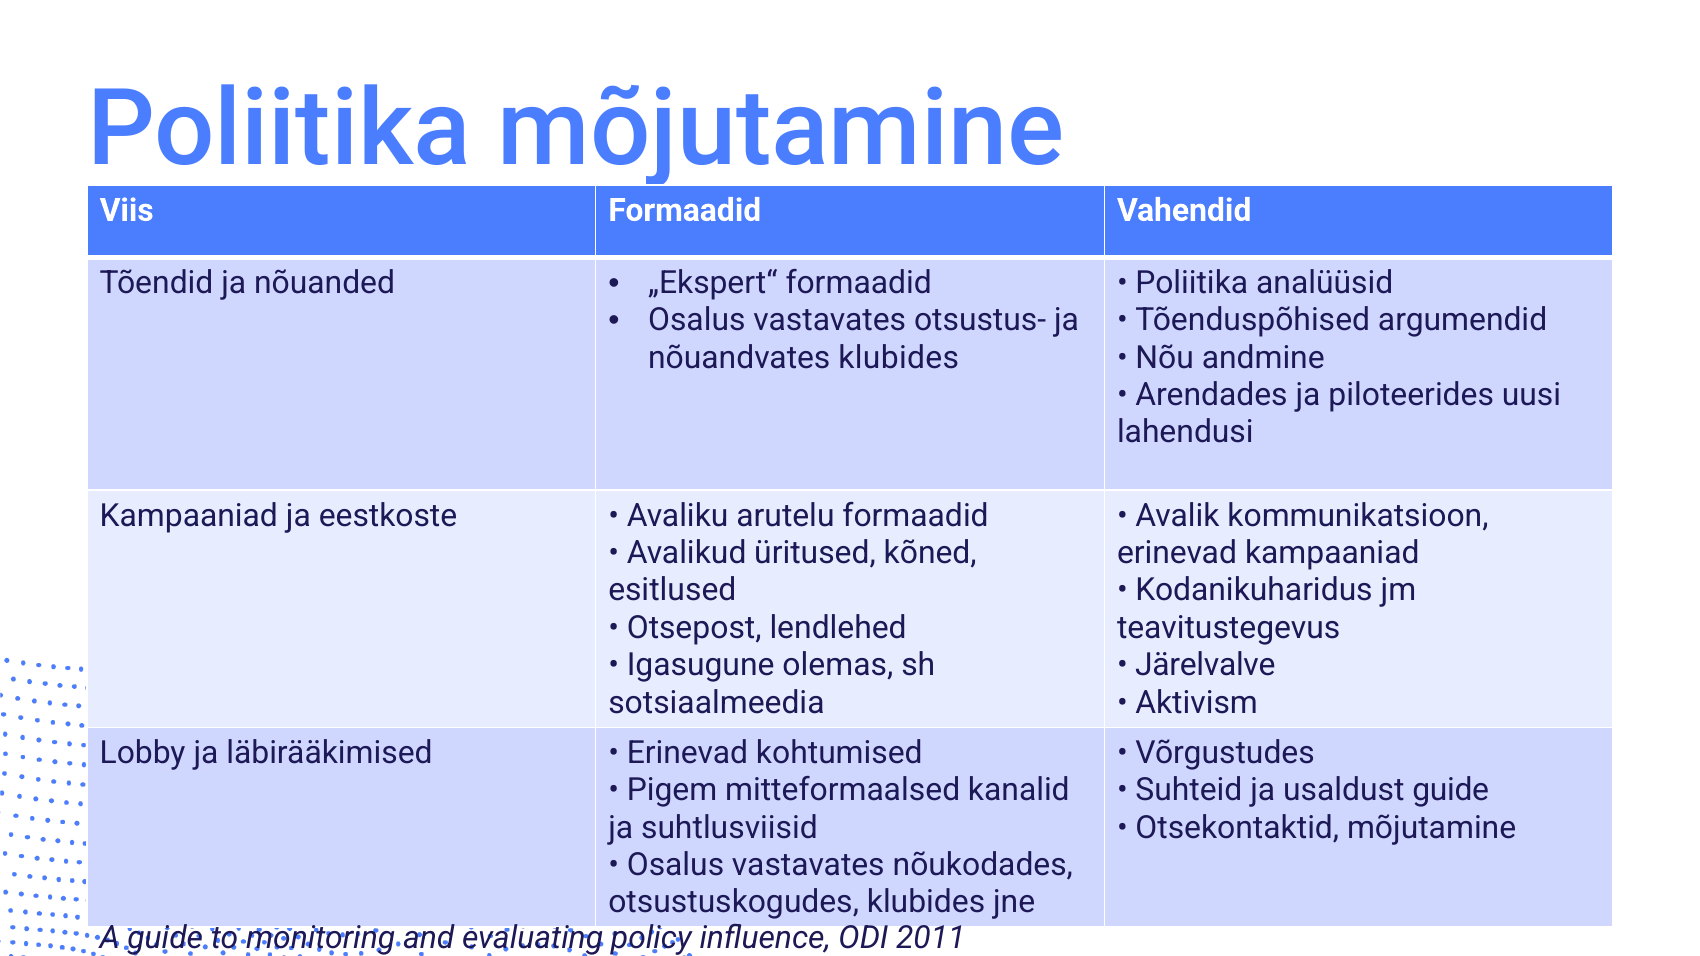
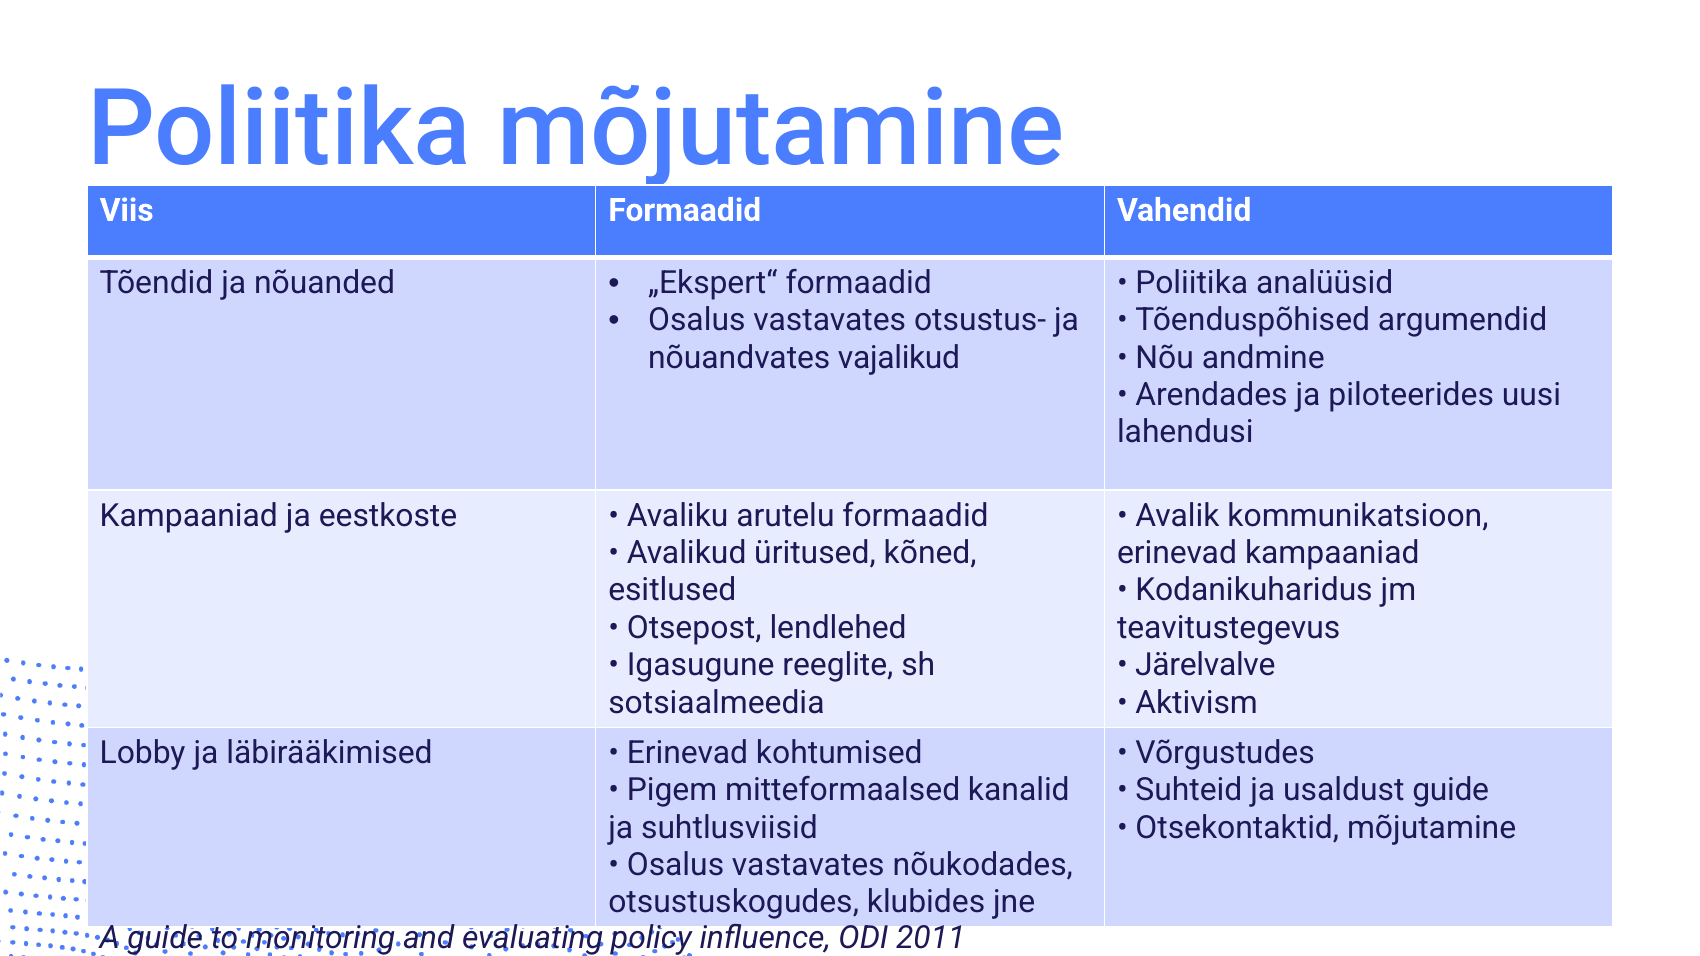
nõuandvates klubides: klubides -> vajalikud
olemas: olemas -> reeglite
